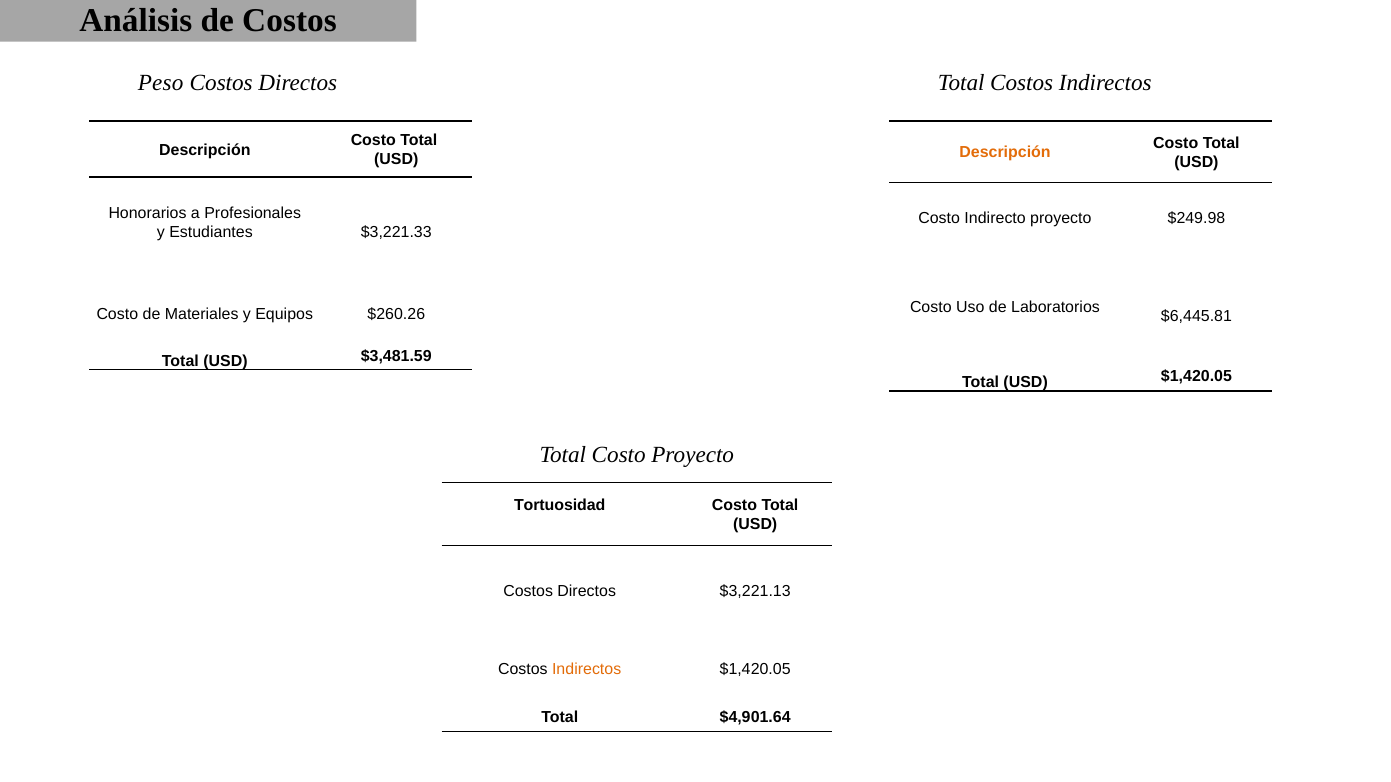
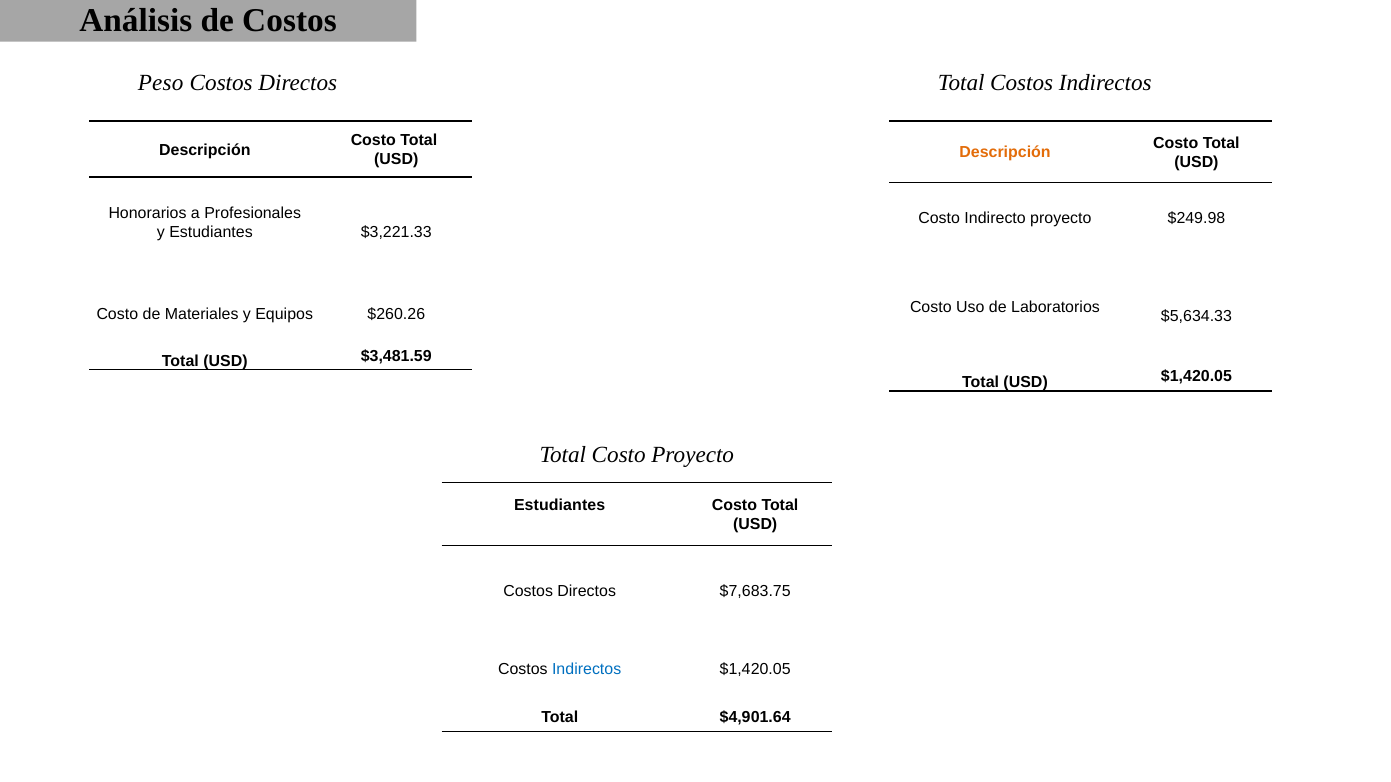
$6,445.81: $6,445.81 -> $5,634.33
Tortuosidad at (560, 505): Tortuosidad -> Estudiantes
$3,221.13: $3,221.13 -> $7,683.75
Indirectos at (587, 669) colour: orange -> blue
